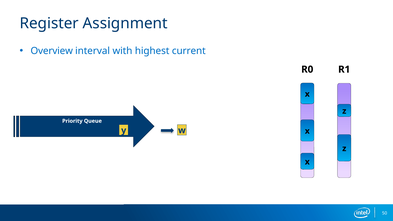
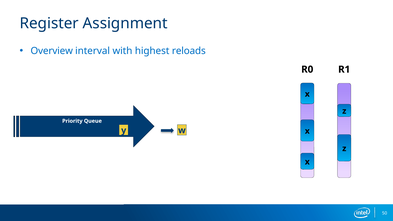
current: current -> reloads
